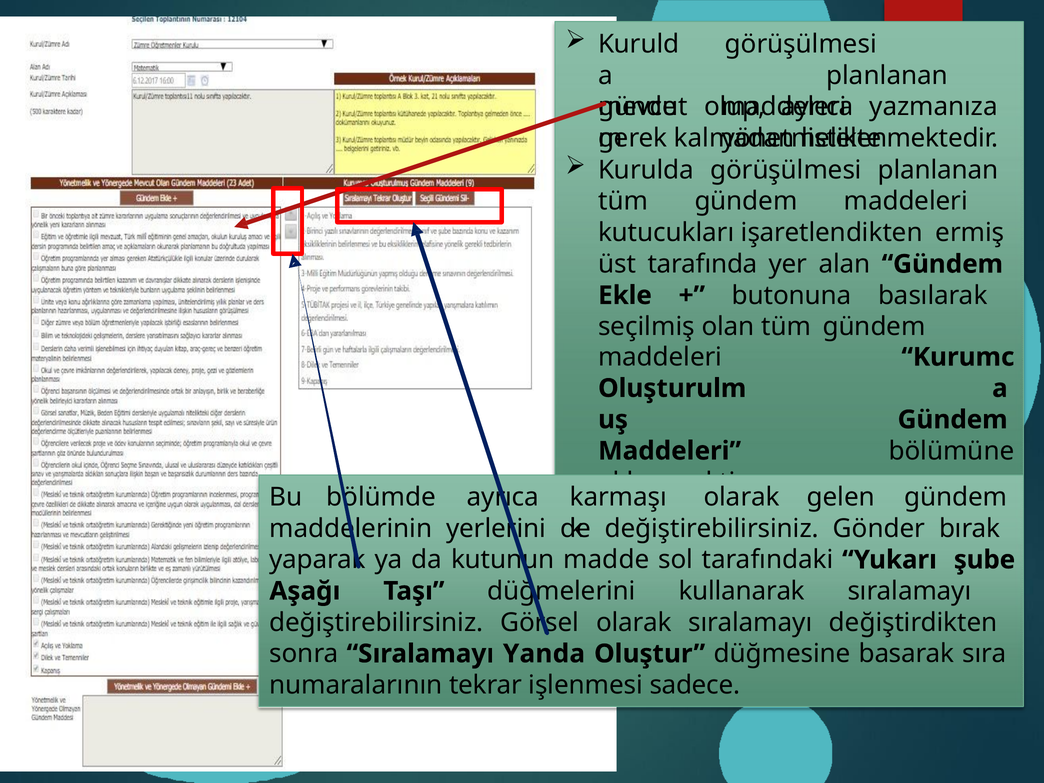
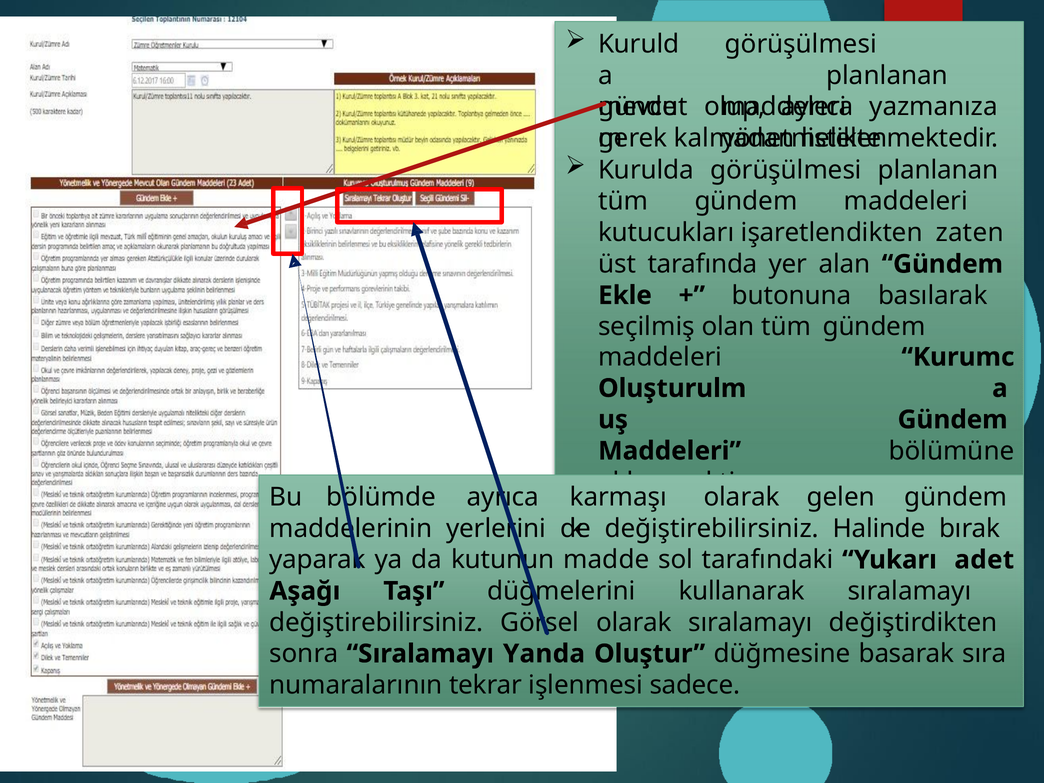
ermiş: ermiş -> zaten
Gönder: Gönder -> Halinde
şube: şube -> adet
